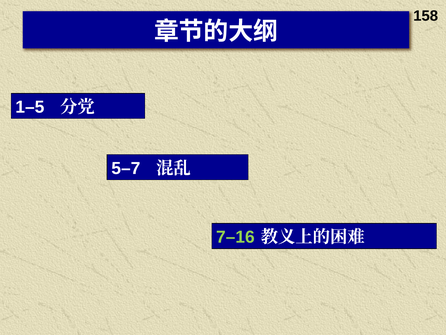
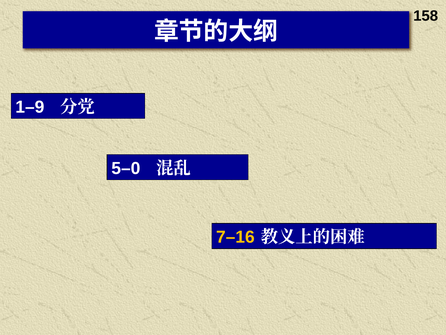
1–5: 1–5 -> 1–9
5–7: 5–7 -> 5–0
7–16 colour: light green -> yellow
